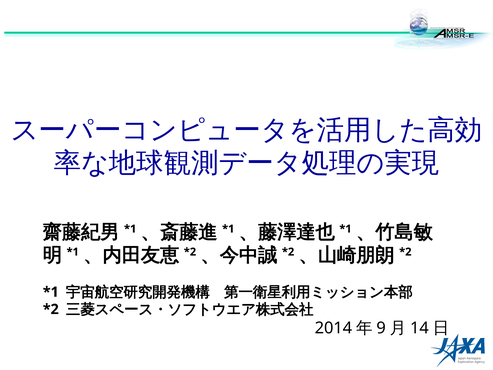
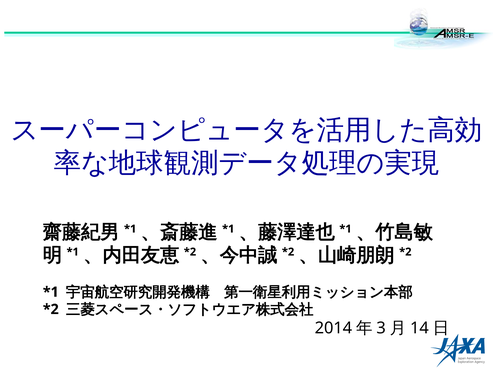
9: 9 -> 3
